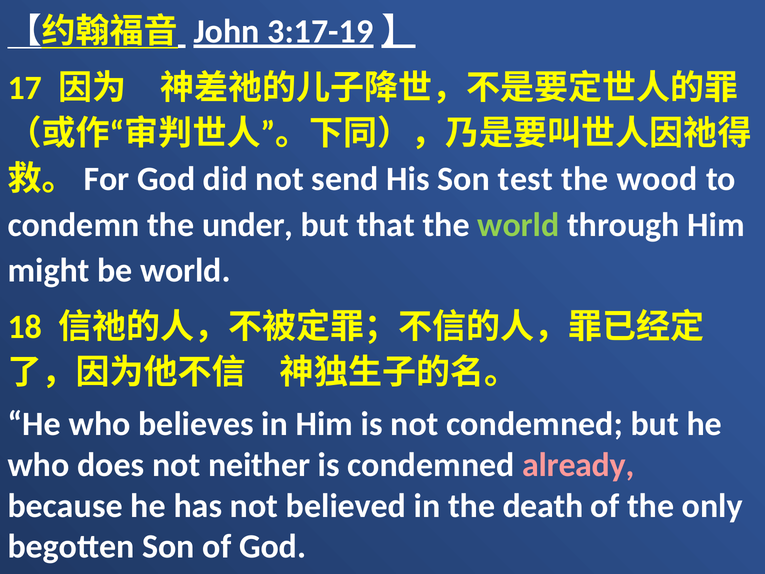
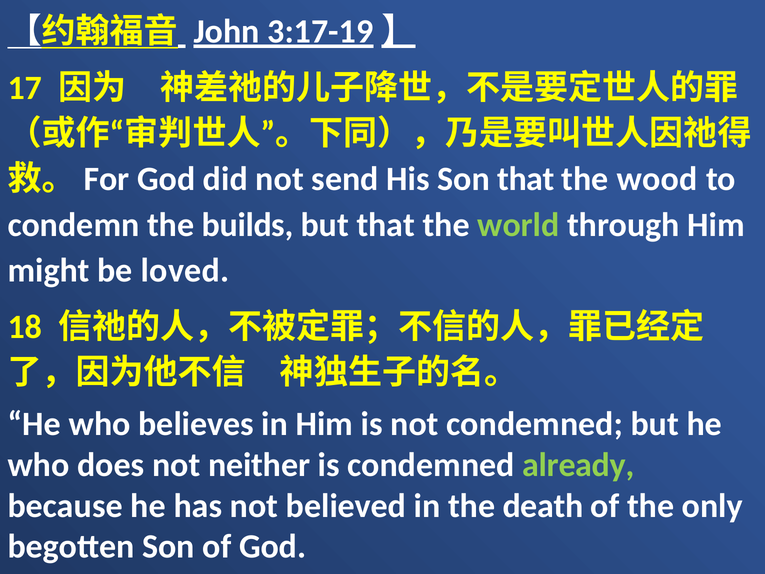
Son test: test -> that
under: under -> builds
be world: world -> loved
already colour: pink -> light green
